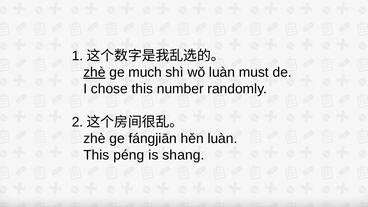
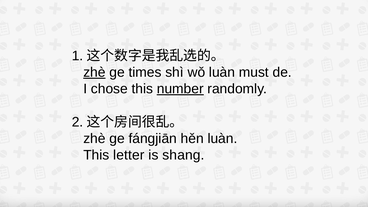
much: much -> times
number underline: none -> present
péng: péng -> letter
